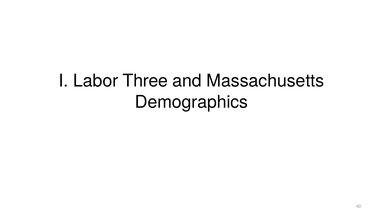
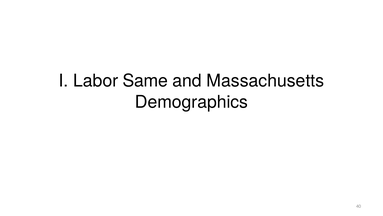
Three: Three -> Same
